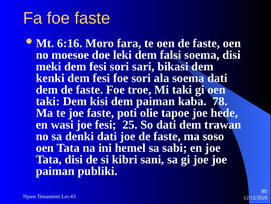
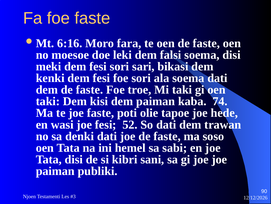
78: 78 -> 74
25: 25 -> 52
